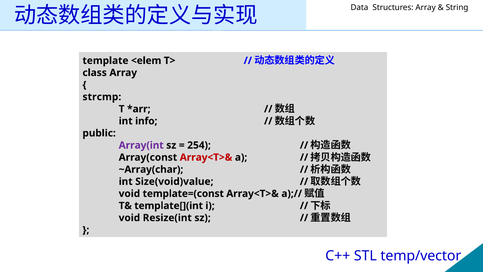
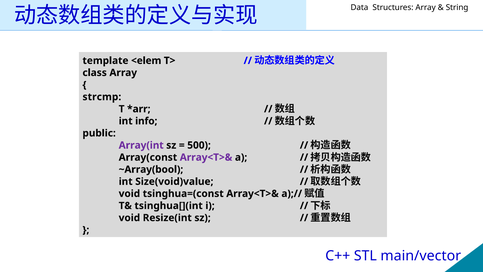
254: 254 -> 500
Array<T>& at (206, 157) colour: red -> purple
~Array(char: ~Array(char -> ~Array(bool
template=(const: template=(const -> tsinghua=(const
template[](int: template[](int -> tsinghua[](int
temp/vector: temp/vector -> main/vector
